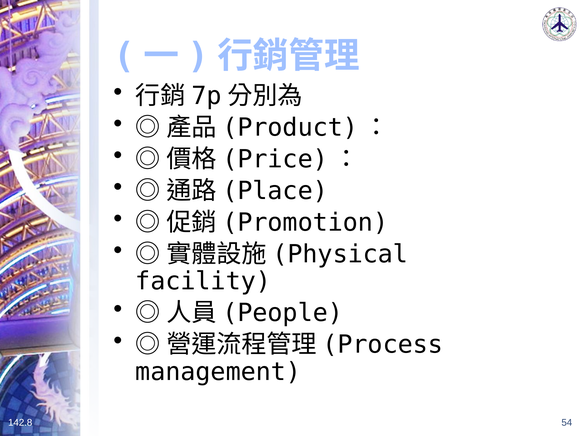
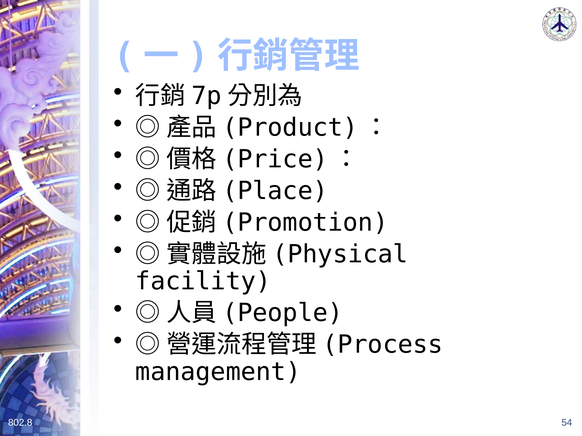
142.8: 142.8 -> 802.8
